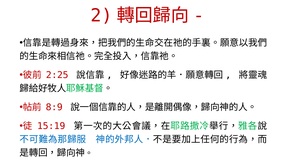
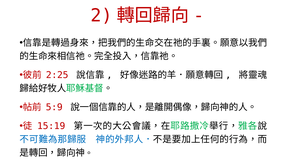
8:9: 8:9 -> 5:9
